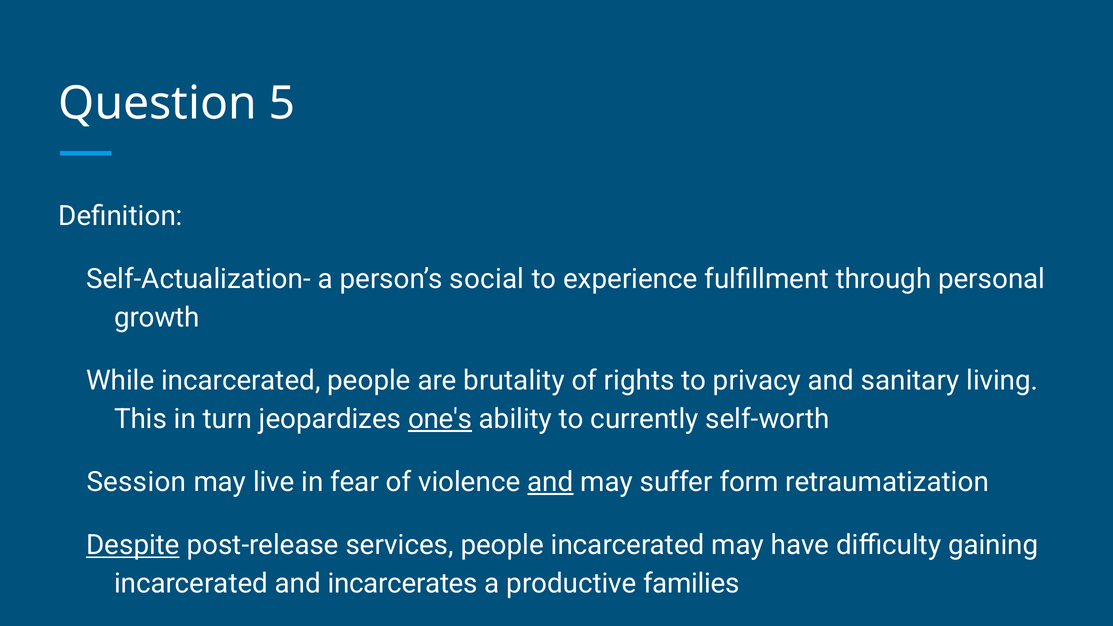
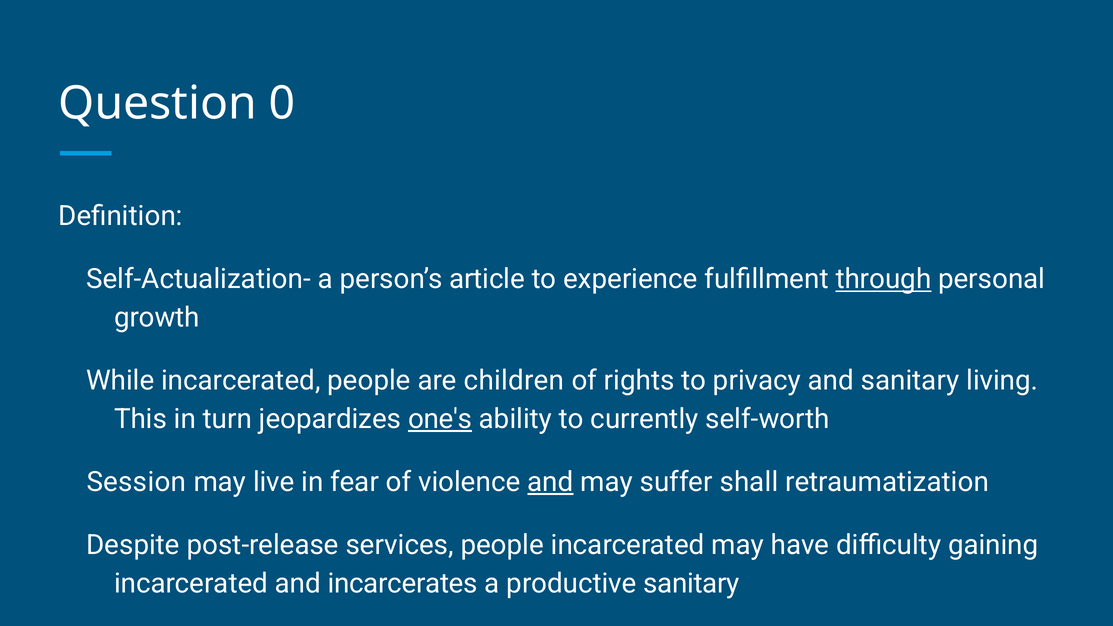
5: 5 -> 0
social: social -> article
through underline: none -> present
brutality: brutality -> children
form: form -> shall
Despite underline: present -> none
productive families: families -> sanitary
